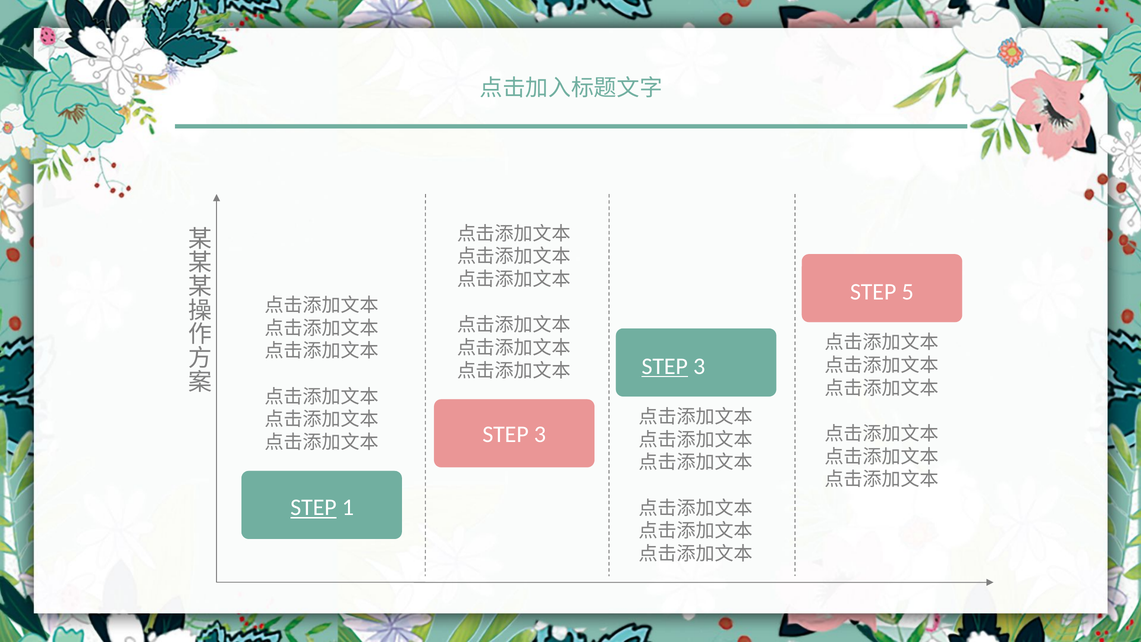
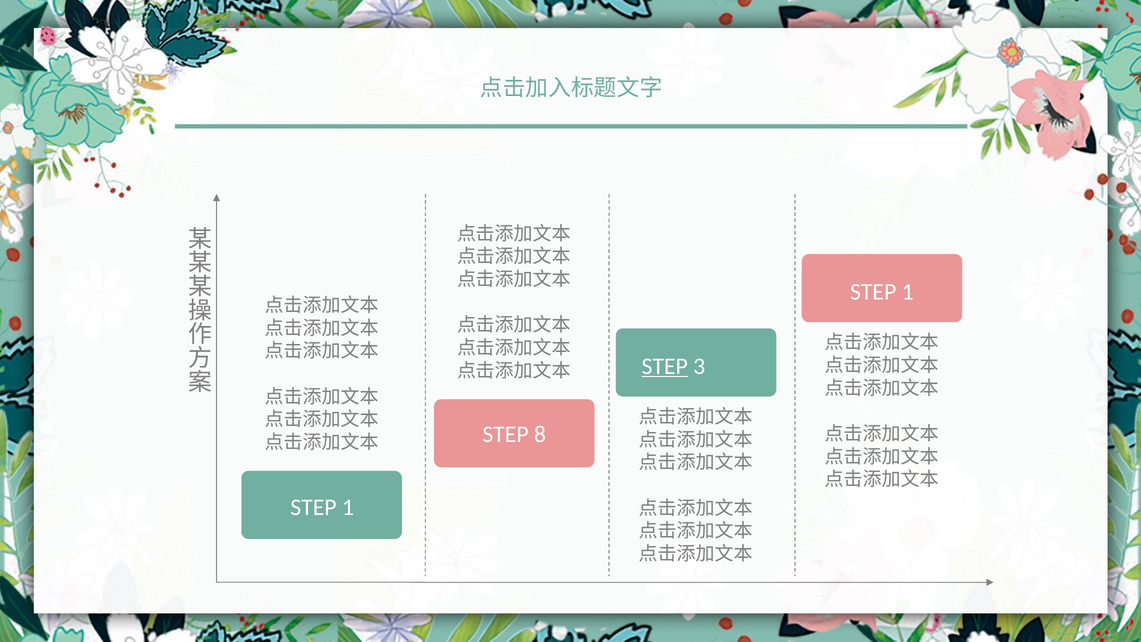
5 at (908, 292): 5 -> 1
3 at (540, 434): 3 -> 8
STEP at (313, 508) underline: present -> none
